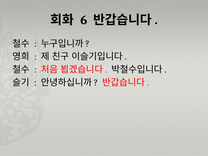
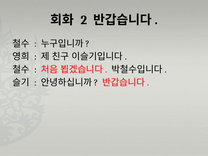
6: 6 -> 2
